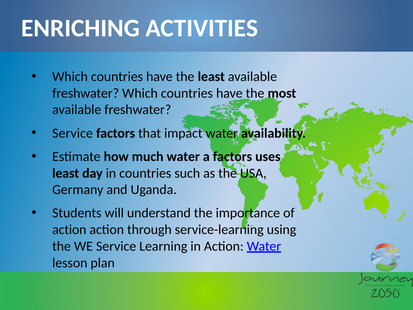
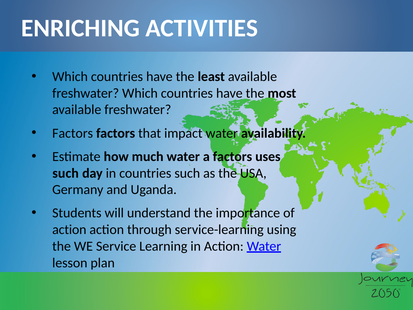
Service at (73, 133): Service -> Factors
least at (66, 173): least -> such
